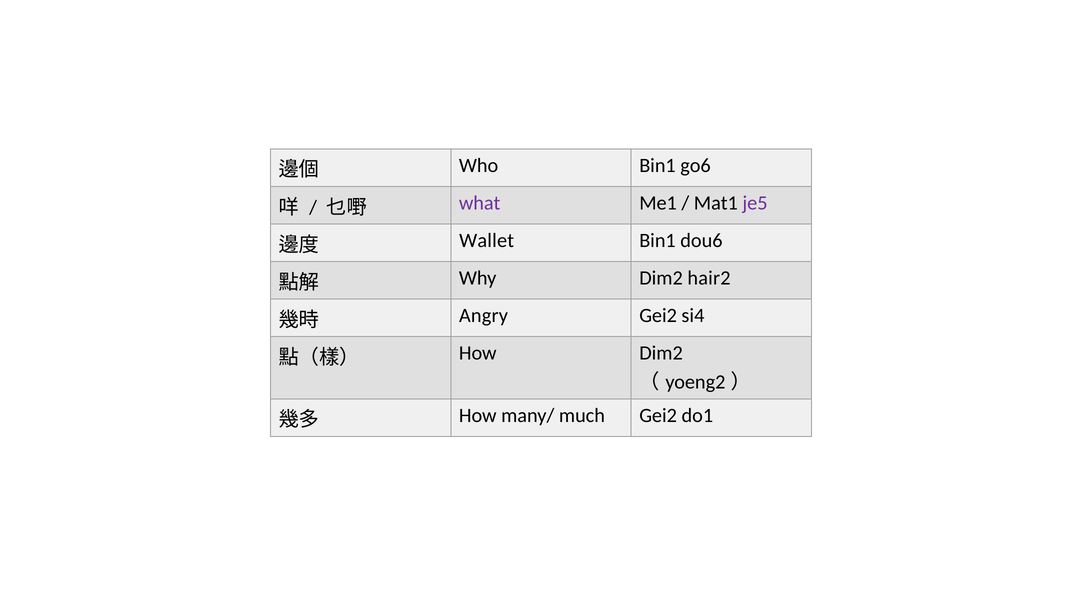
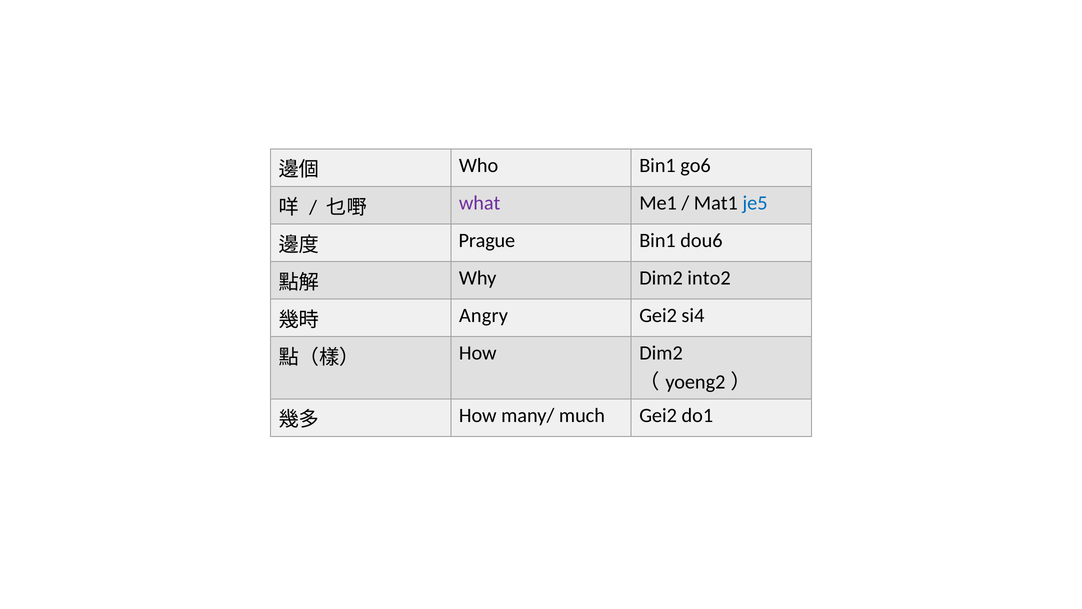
je5 colour: purple -> blue
Wallet: Wallet -> Prague
hair2: hair2 -> into2
